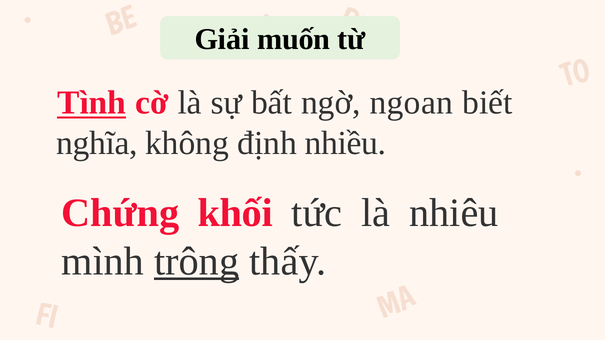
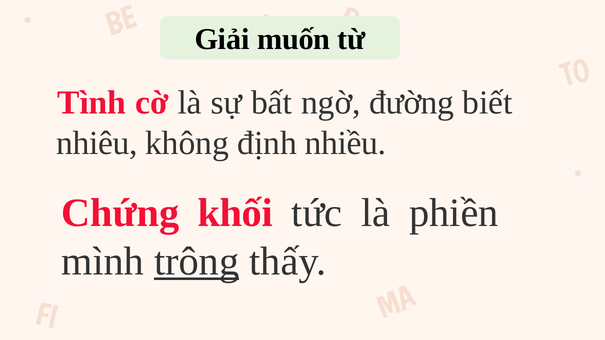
Tình underline: present -> none
ngoan: ngoan -> đường
nghĩa: nghĩa -> nhiêu
nhiêu: nhiêu -> phiền
